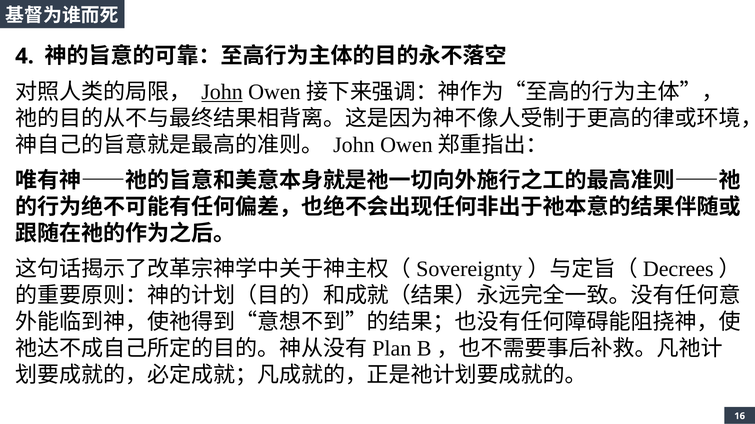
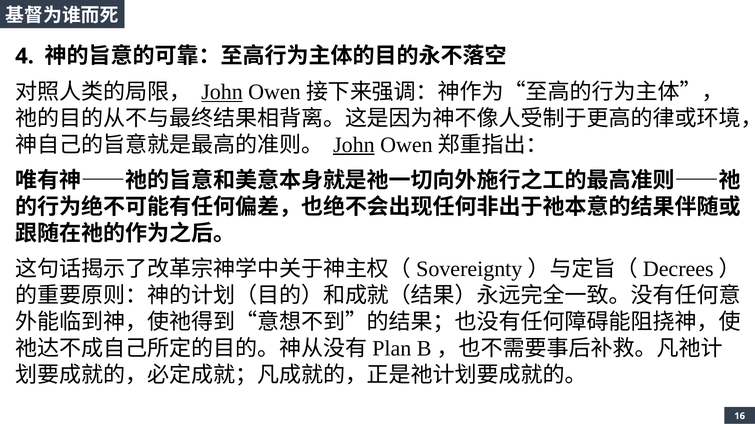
John at (354, 145) underline: none -> present
